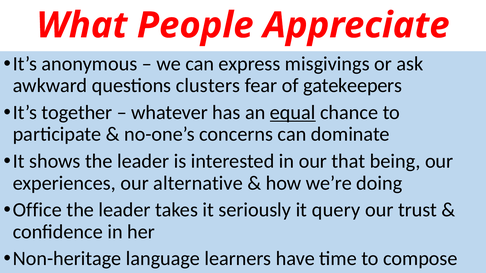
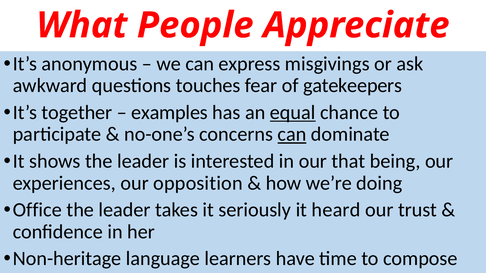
clusters: clusters -> touches
whatever: whatever -> examples
can at (292, 134) underline: none -> present
alternative: alternative -> opposition
query: query -> heard
